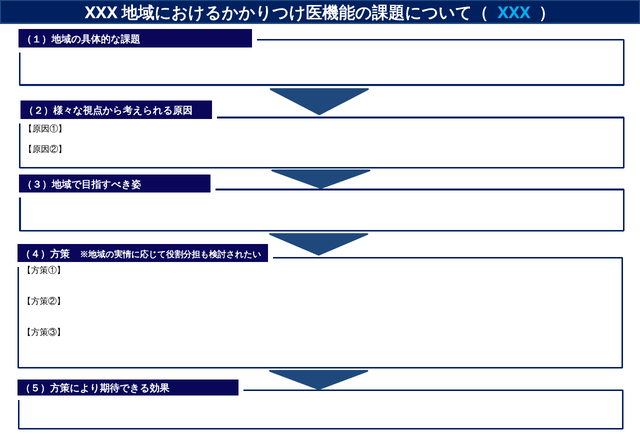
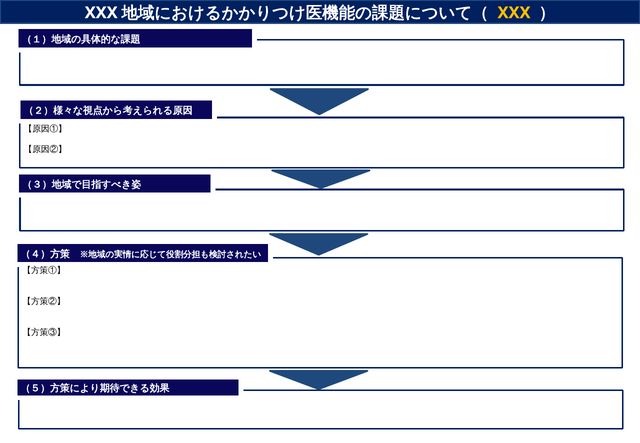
XXX at (514, 13) colour: light blue -> yellow
